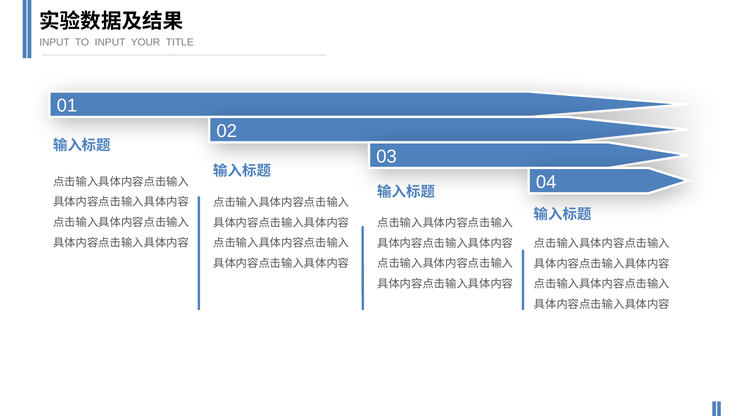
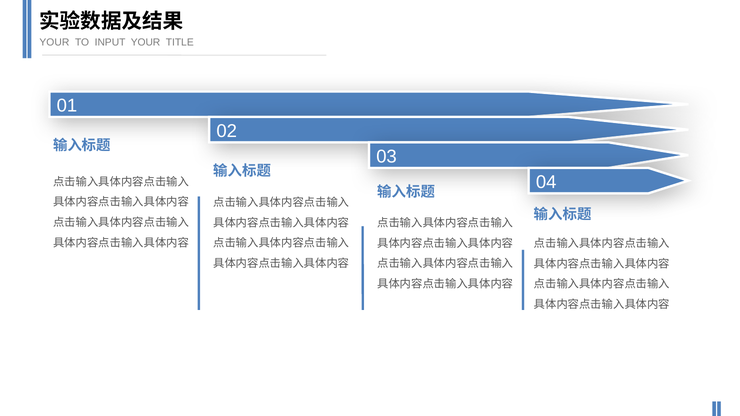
INPUT at (54, 42): INPUT -> YOUR
